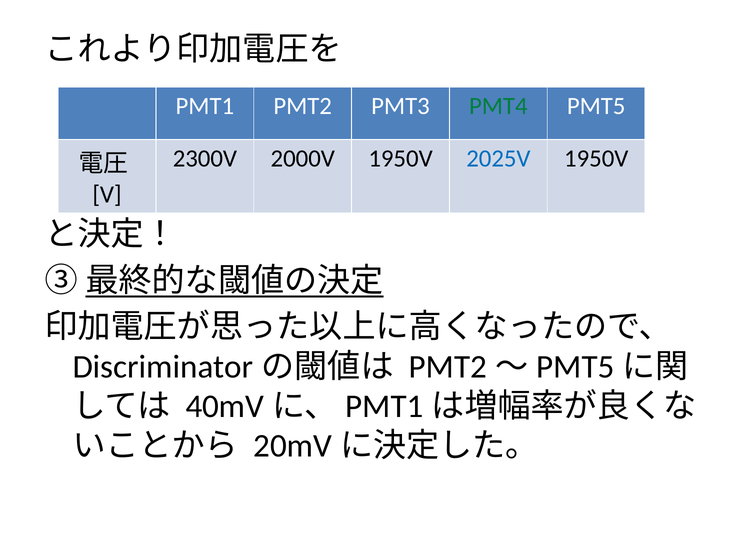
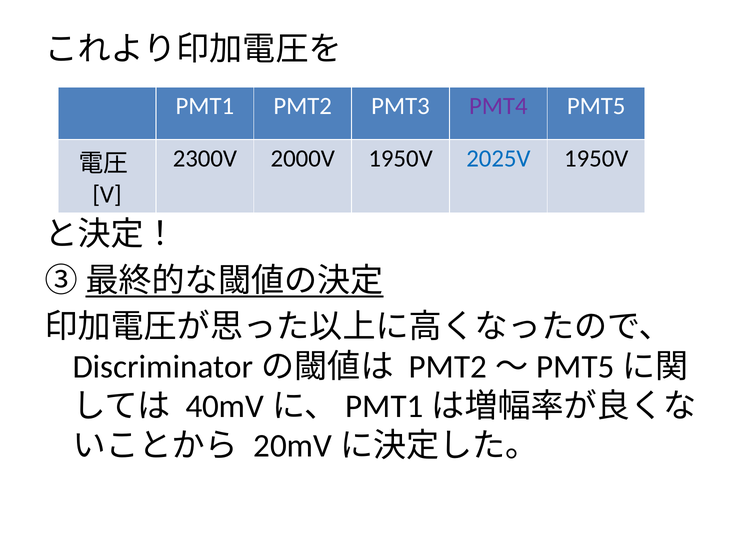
PMT4 colour: green -> purple
